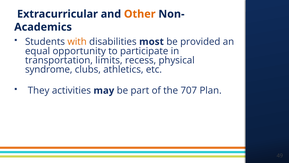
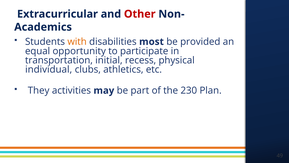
Other colour: orange -> red
limits: limits -> initial
syndrome: syndrome -> individual
707: 707 -> 230
